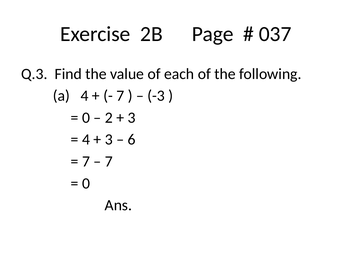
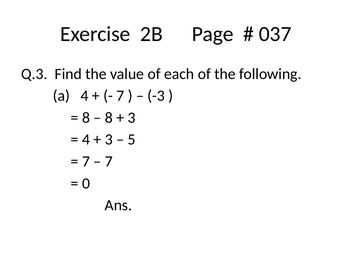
0 at (86, 118): 0 -> 8
2 at (109, 118): 2 -> 8
6: 6 -> 5
